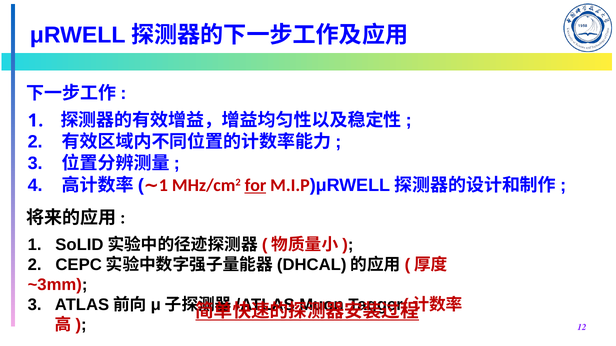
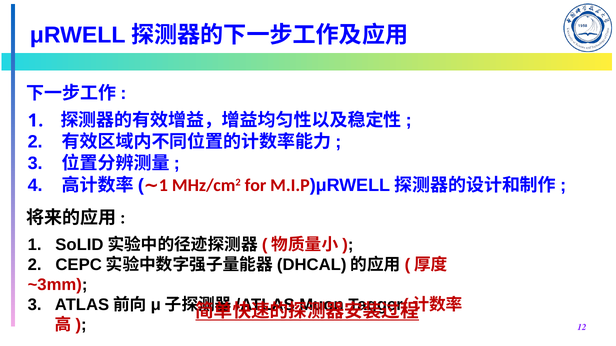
for underline: present -> none
